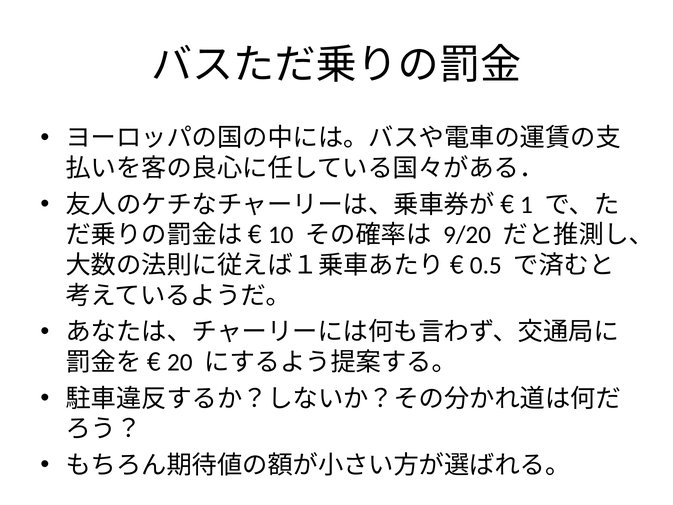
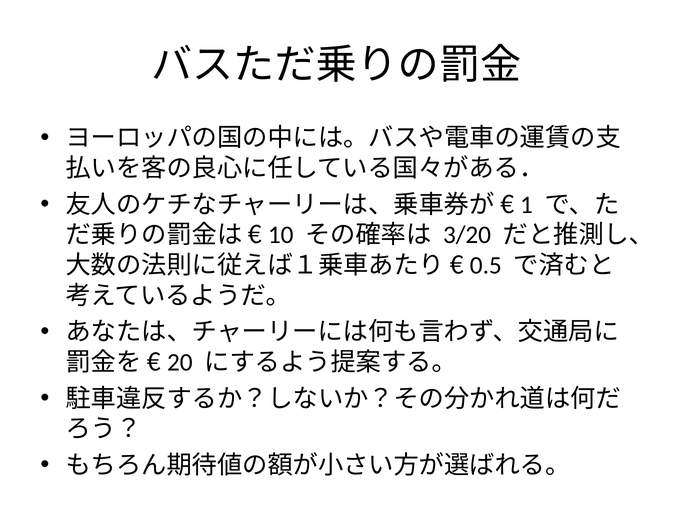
9/20: 9/20 -> 3/20
